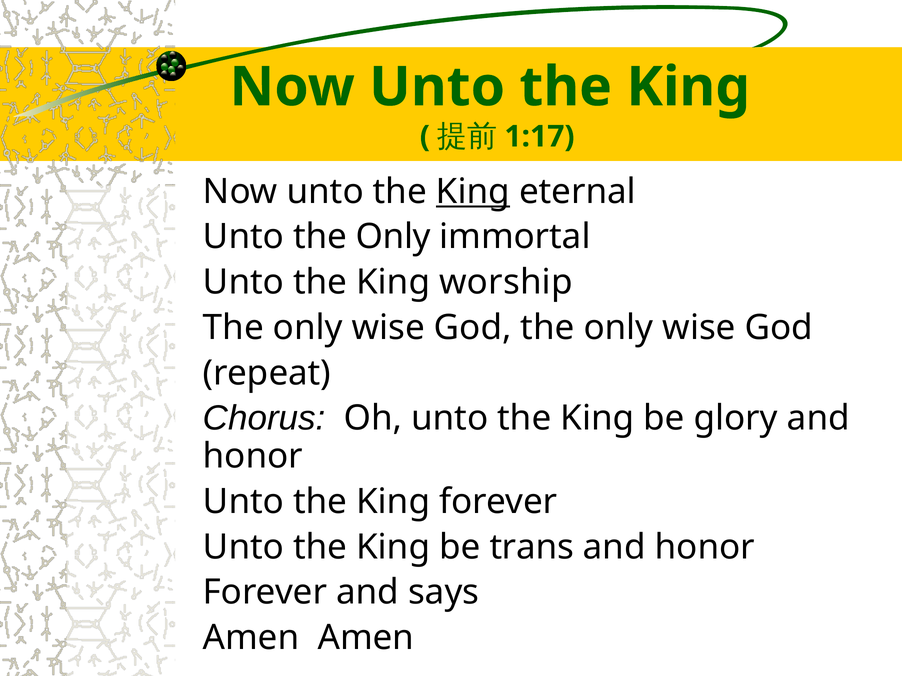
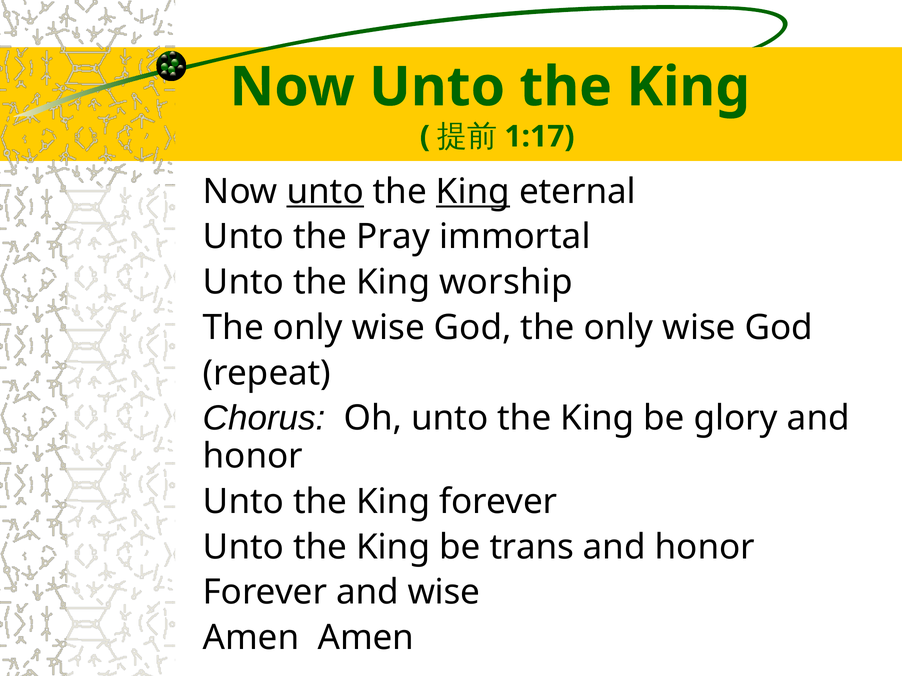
unto at (325, 192) underline: none -> present
Unto the Only: Only -> Pray
and says: says -> wise
